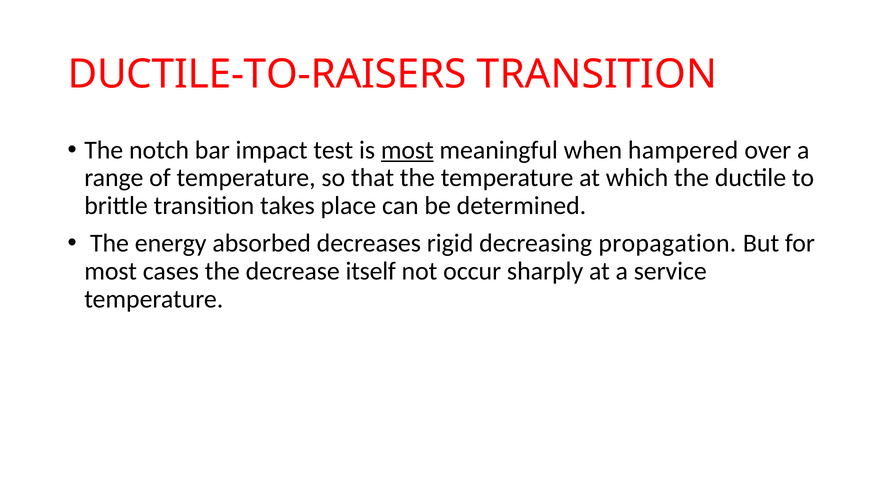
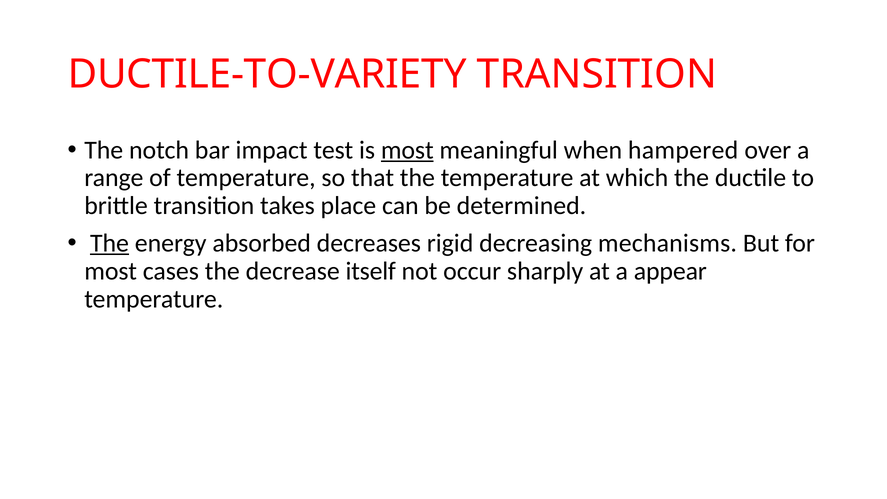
DUCTILE-TO-RAISERS: DUCTILE-TO-RAISERS -> DUCTILE-TO-VARIETY
The at (109, 243) underline: none -> present
propagation: propagation -> mechanisms
service: service -> appear
